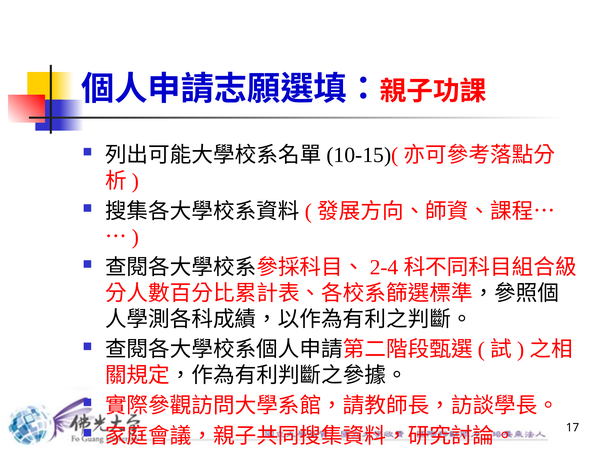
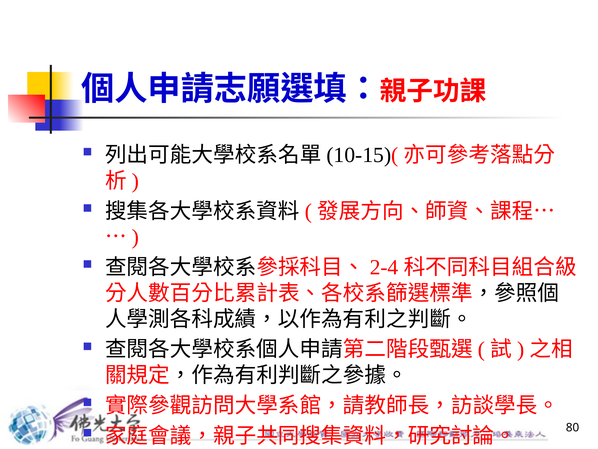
17: 17 -> 80
